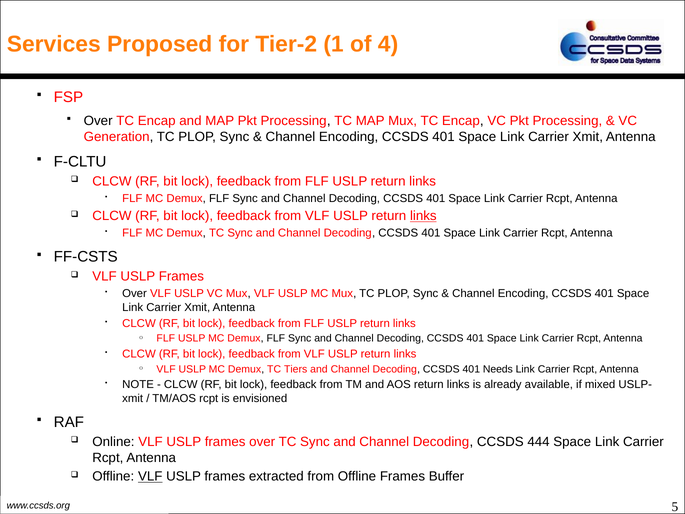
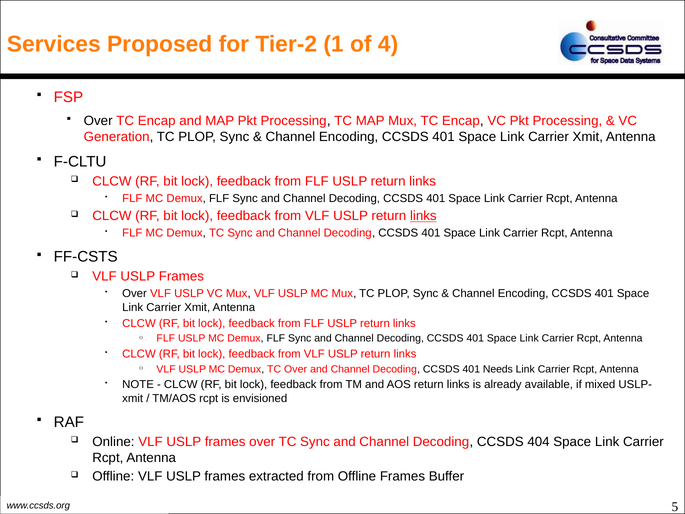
TC Tiers: Tiers -> Over
444: 444 -> 404
VLF at (150, 476) underline: present -> none
